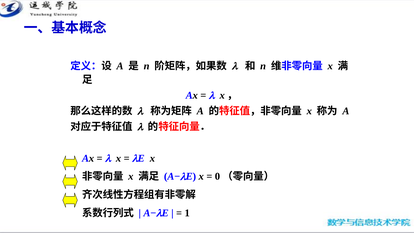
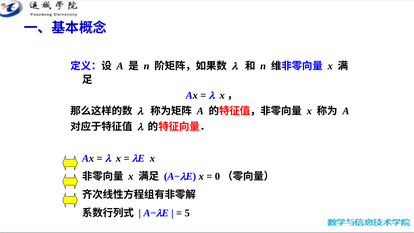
1: 1 -> 5
